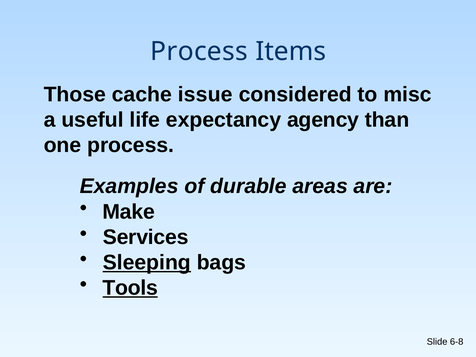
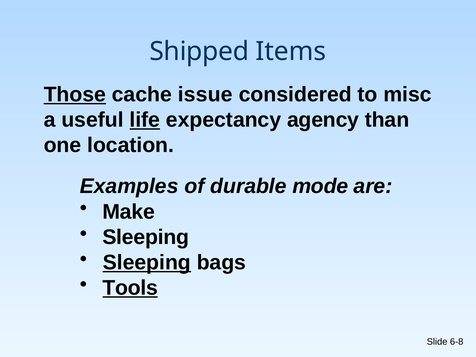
Process at (199, 51): Process -> Shipped
Those underline: none -> present
life underline: none -> present
one process: process -> location
areas: areas -> mode
Services at (146, 237): Services -> Sleeping
